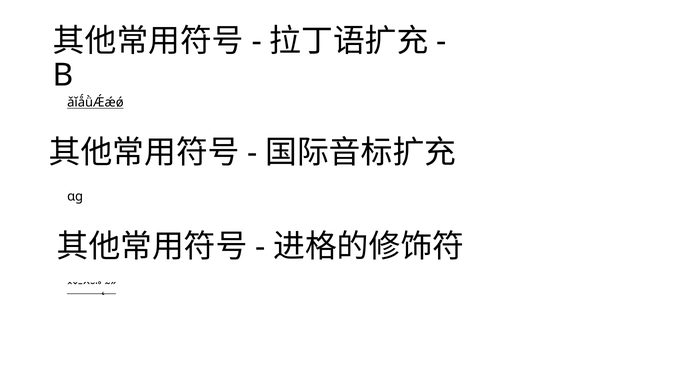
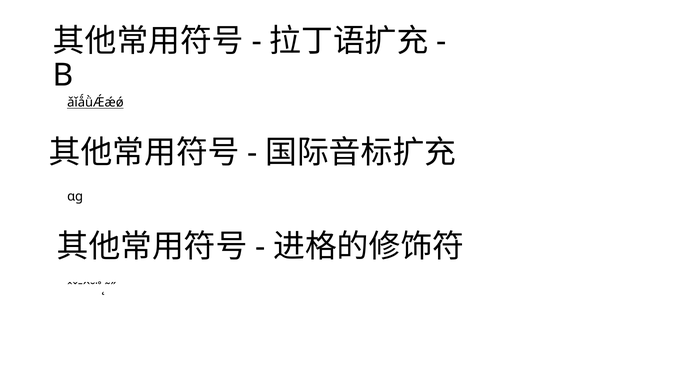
ˆˇˉˊˋ˘˙˚˛˜˝ underline: present -> none
